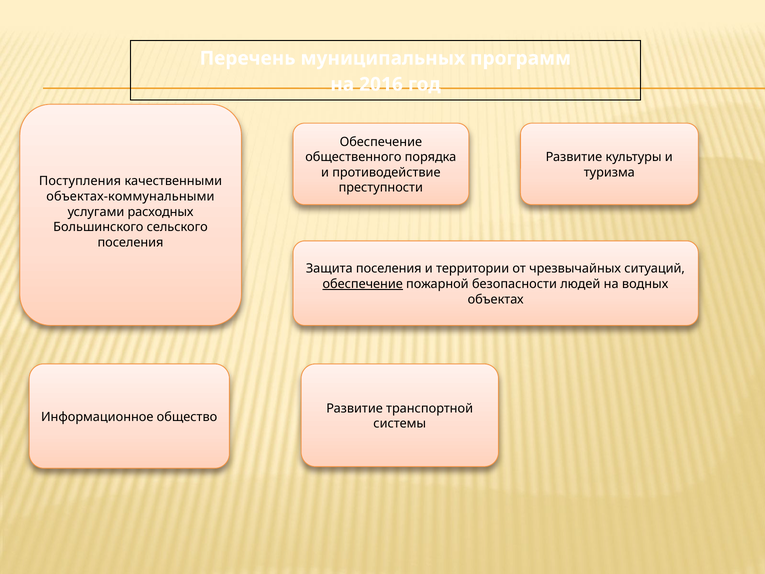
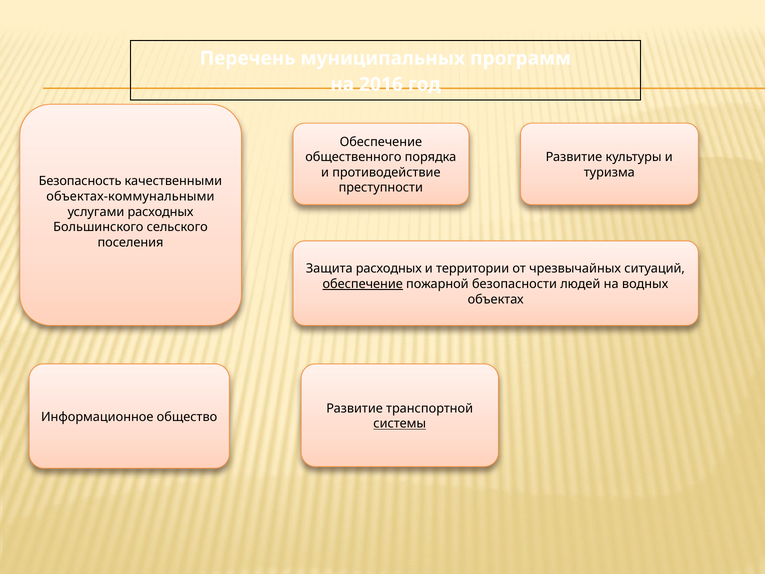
Поступления: Поступления -> Безопасность
Защита поселения: поселения -> расходных
системы underline: none -> present
